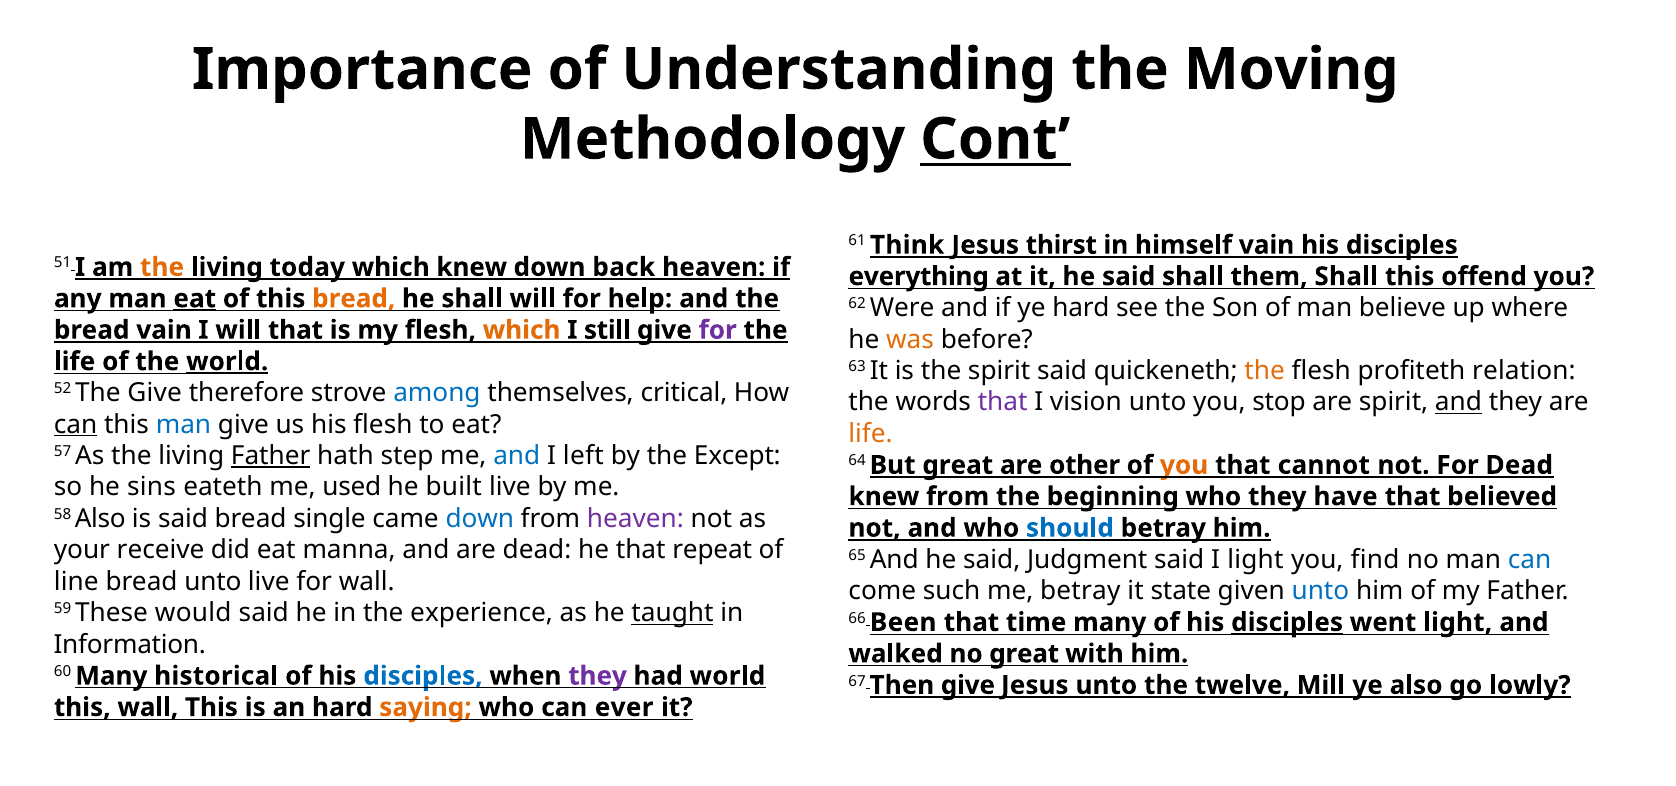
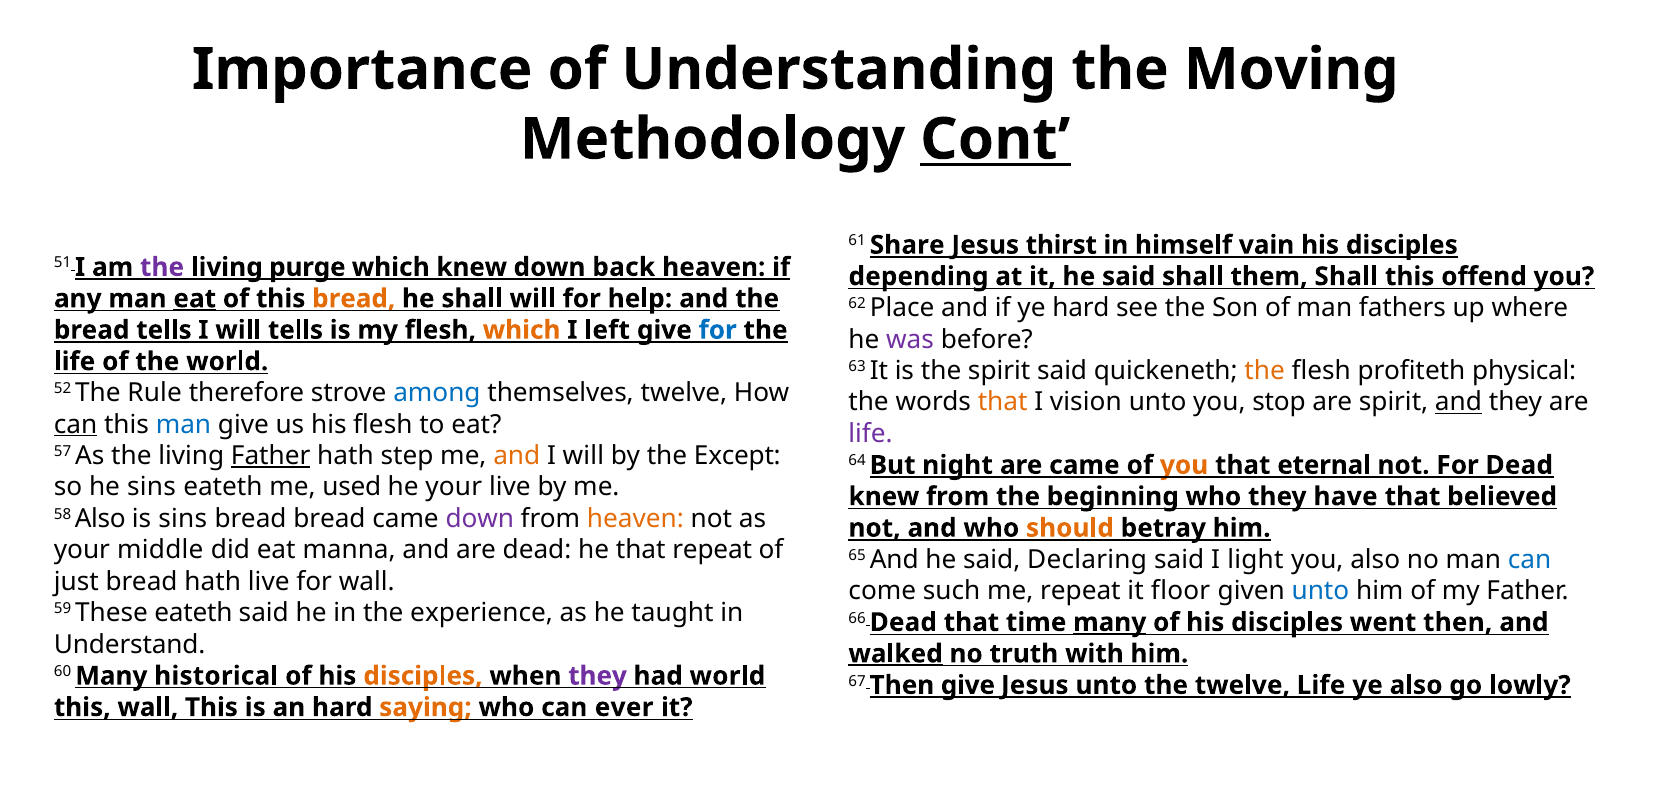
Think: Think -> Share
the at (162, 267) colour: orange -> purple
today: today -> purge
everything: everything -> depending
Were: Were -> Place
believe: believe -> fathers
bread vain: vain -> tells
will that: that -> tells
still: still -> left
for at (718, 330) colour: purple -> blue
was colour: orange -> purple
world at (227, 361) underline: present -> none
relation: relation -> physical
The Give: Give -> Rule
themselves critical: critical -> twelve
that at (1003, 402) colour: purple -> orange
life at (871, 433) colour: orange -> purple
and at (517, 456) colour: blue -> orange
left at (583, 456): left -> will
But great: great -> night
are other: other -> came
cannot: cannot -> eternal
he built: built -> your
is said: said -> sins
bread single: single -> bread
down at (480, 518) colour: blue -> purple
heaven at (635, 518) colour: purple -> orange
should colour: blue -> orange
receive: receive -> middle
Judgment: Judgment -> Declaring
you find: find -> also
line: line -> just
bread unto: unto -> hath
me betray: betray -> repeat
state: state -> floor
These would: would -> eateth
taught underline: present -> none
66 Been: Been -> Dead
many at (1110, 622) underline: none -> present
disciples at (1287, 622) underline: present -> none
went light: light -> then
Information: Information -> Understand
walked underline: none -> present
no great: great -> truth
disciples at (423, 676) colour: blue -> orange
twelve Mill: Mill -> Life
